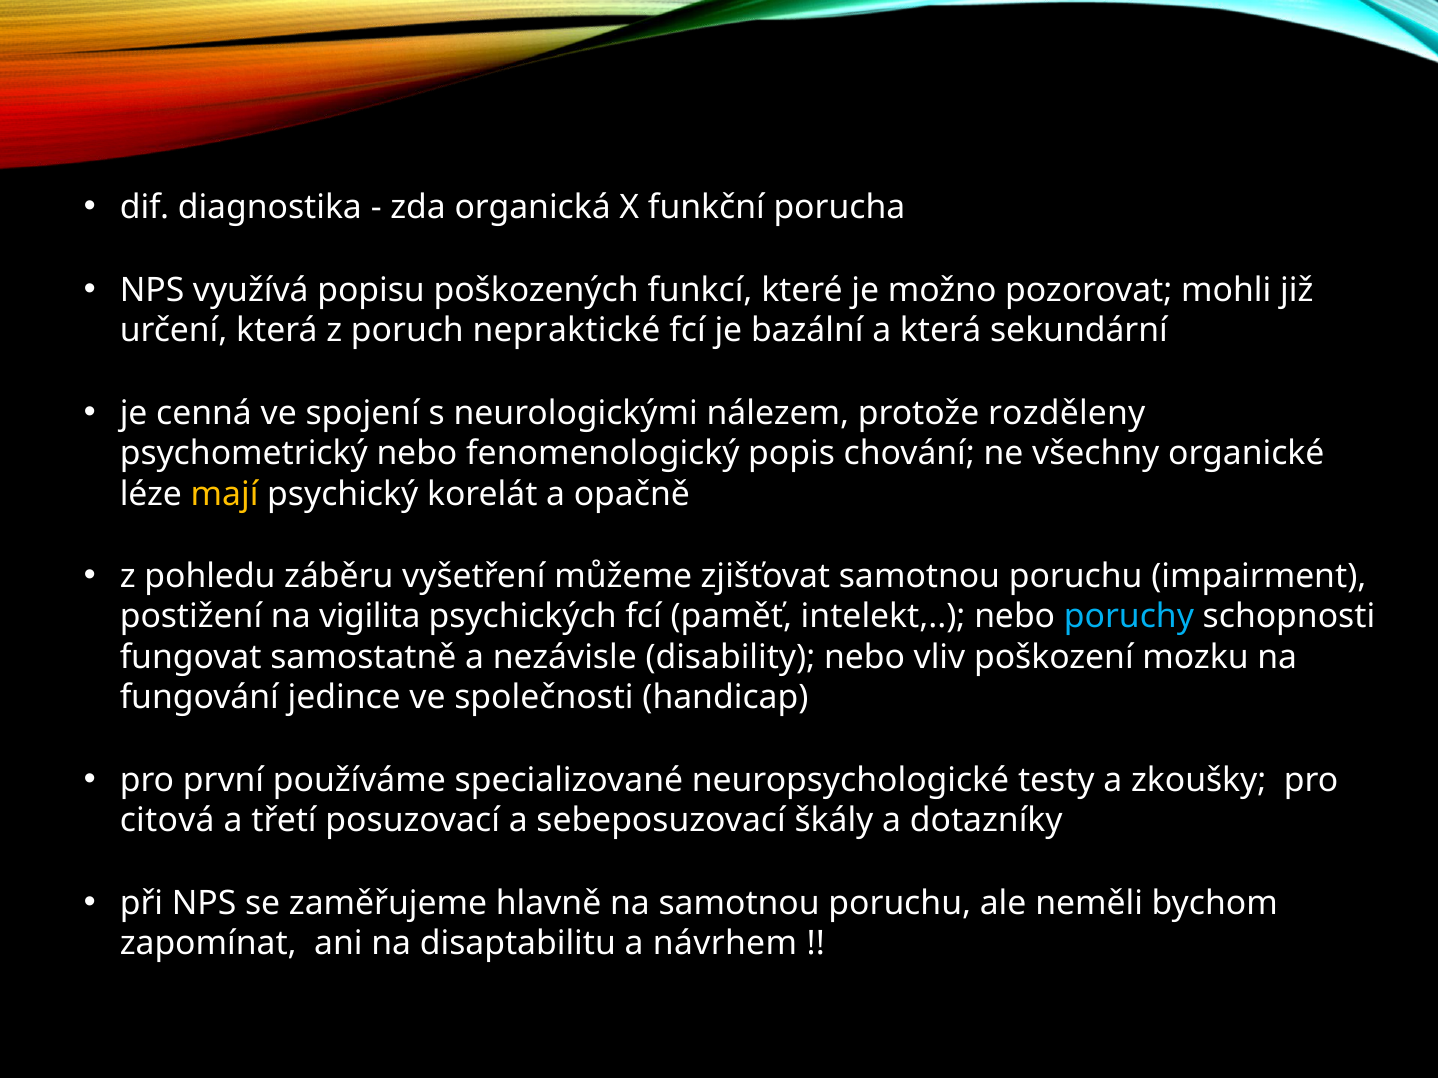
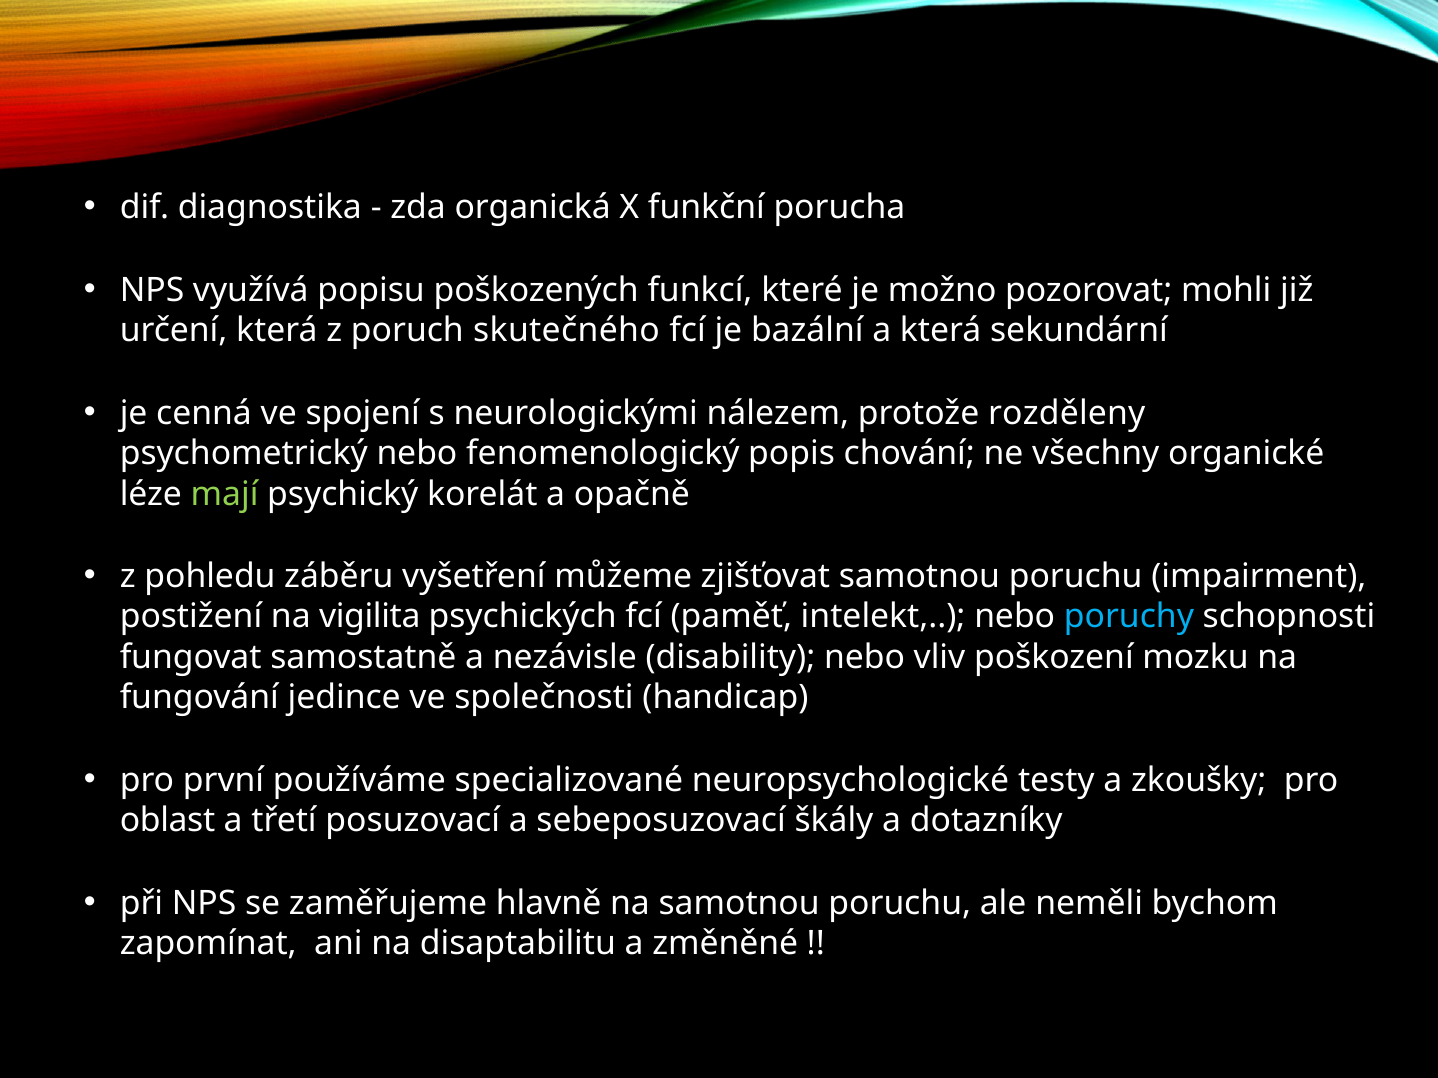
nepraktické: nepraktické -> skutečného
mají colour: yellow -> light green
citová: citová -> oblast
návrhem: návrhem -> změněné
